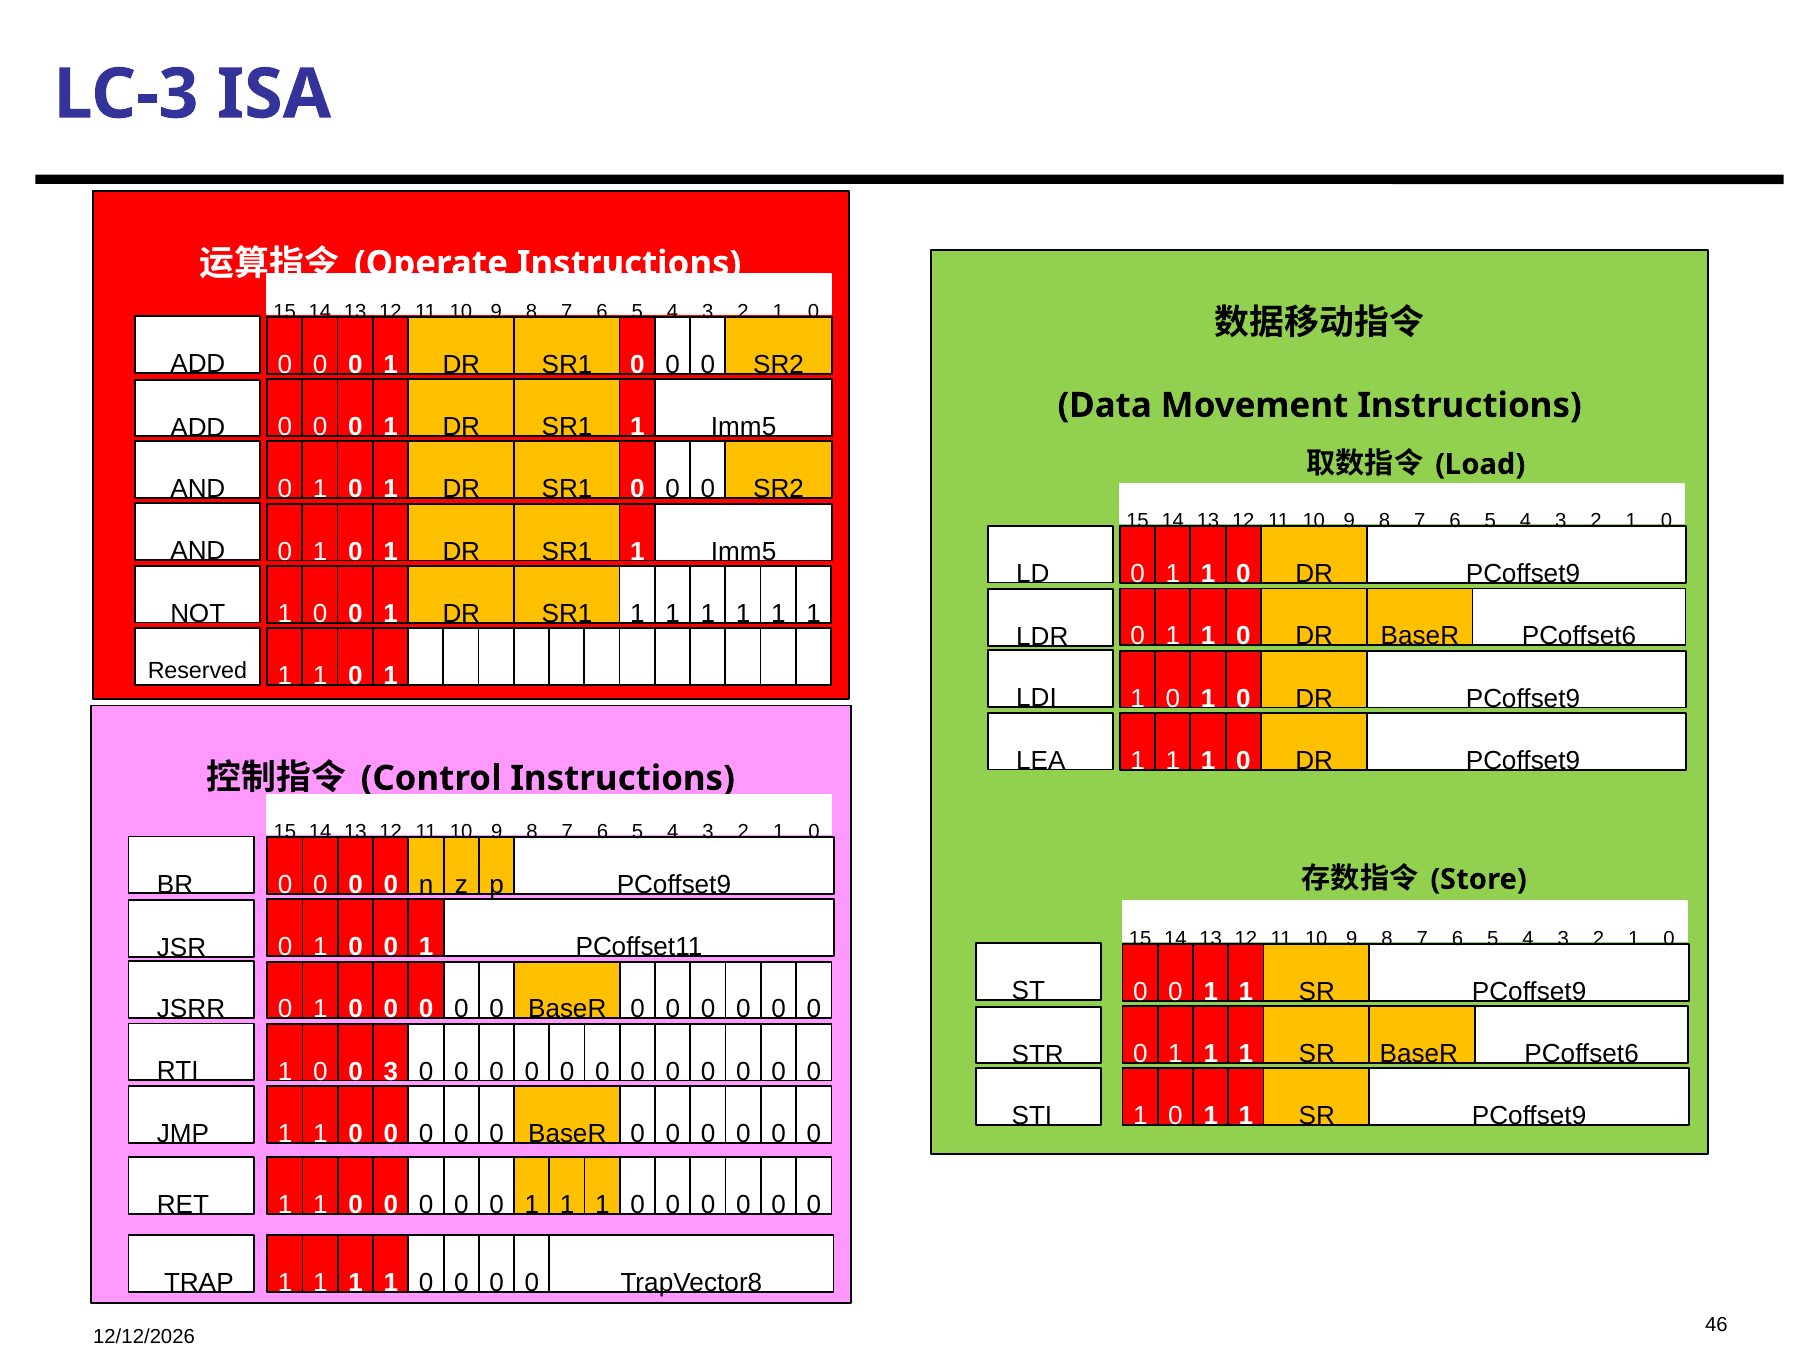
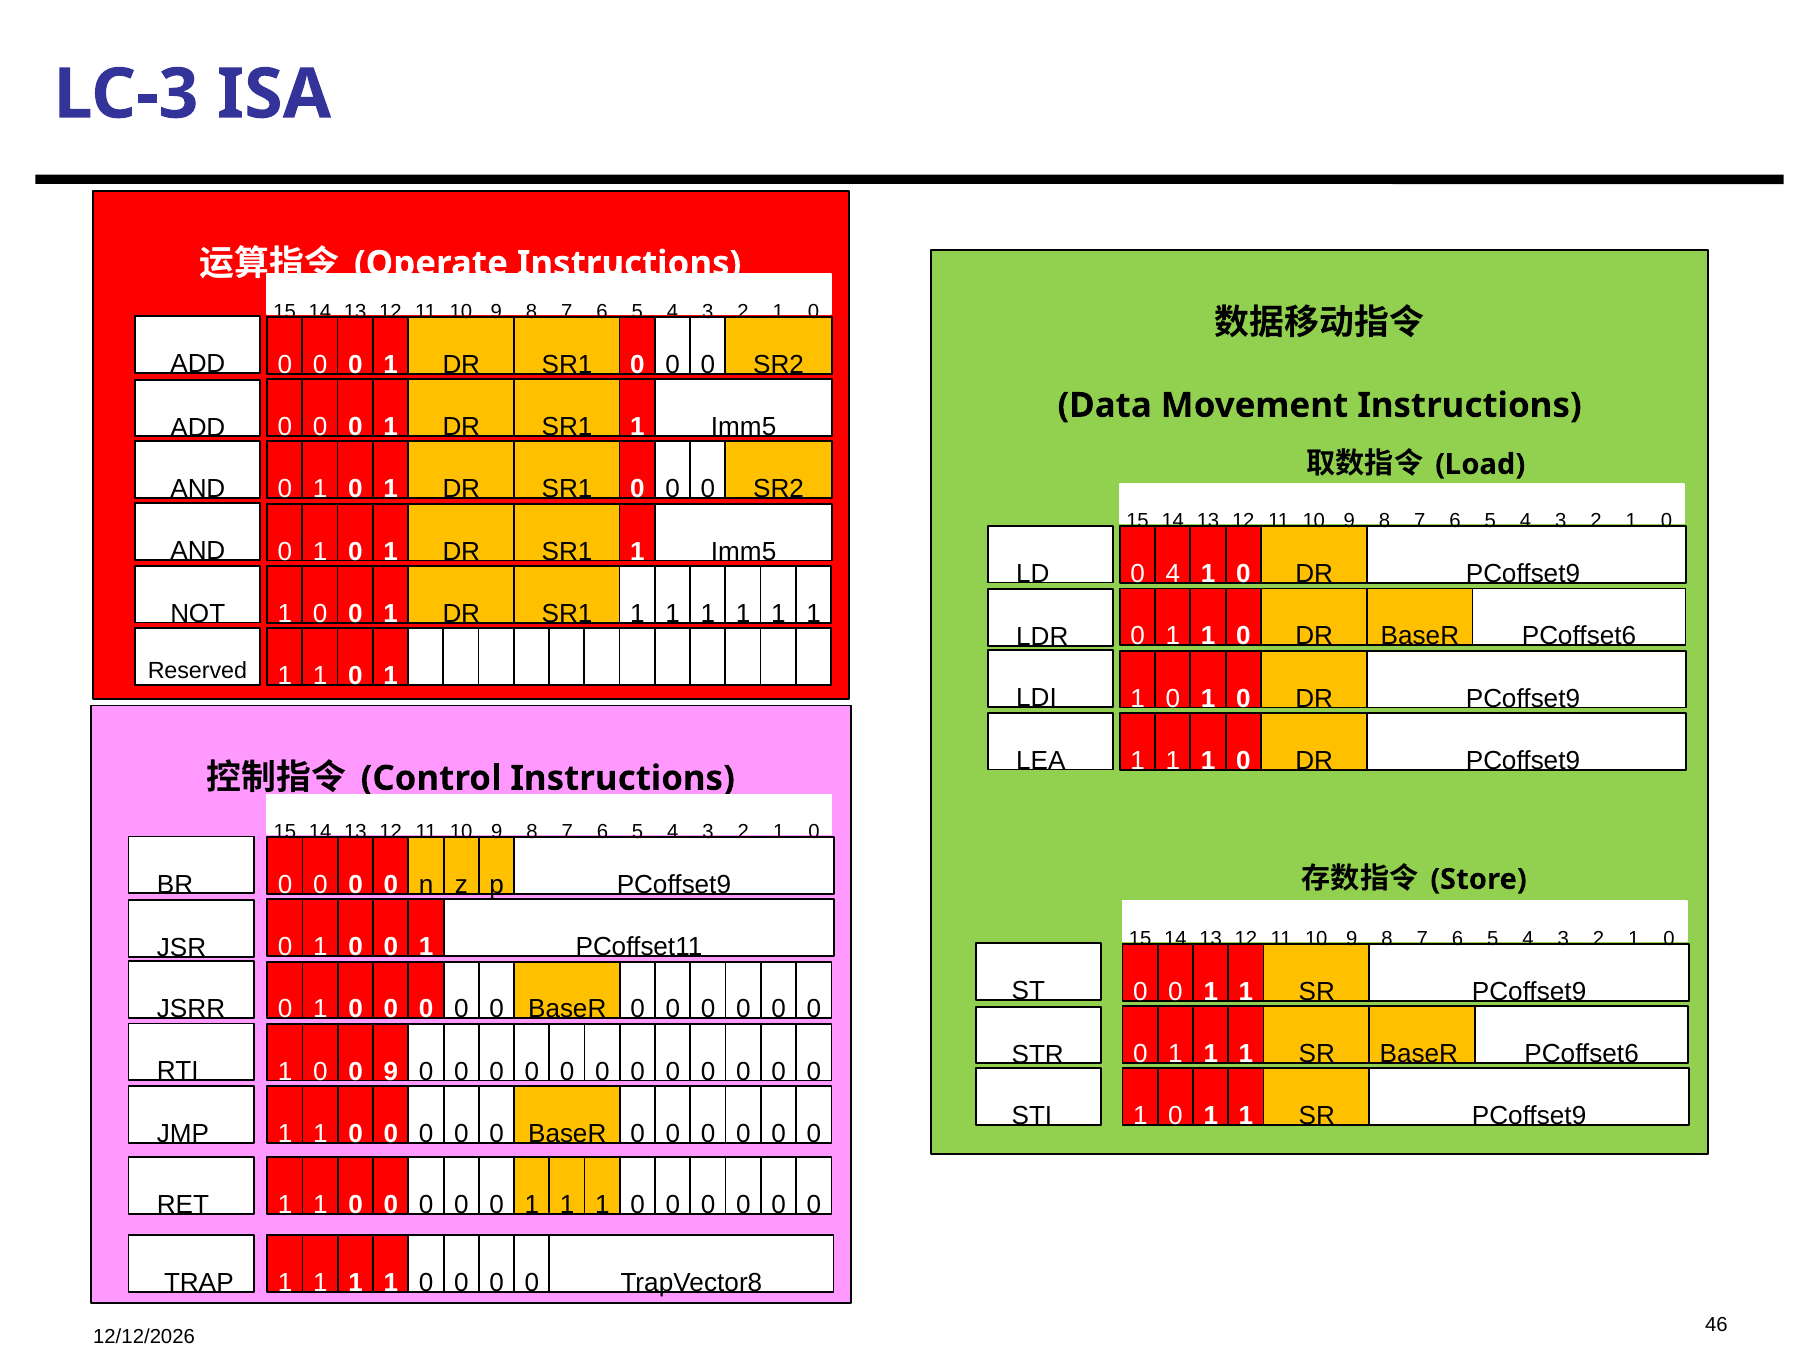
1 at (1173, 574): 1 -> 4
0 3: 3 -> 9
